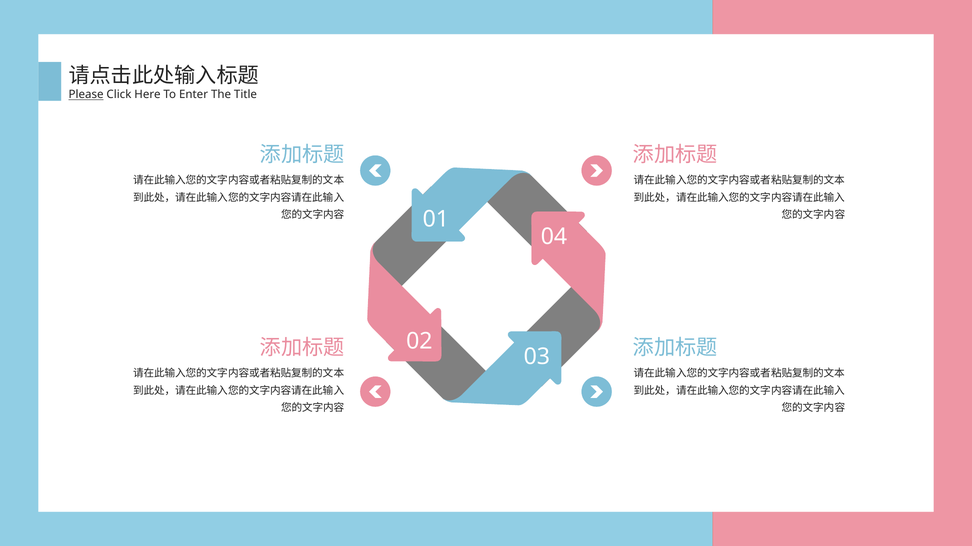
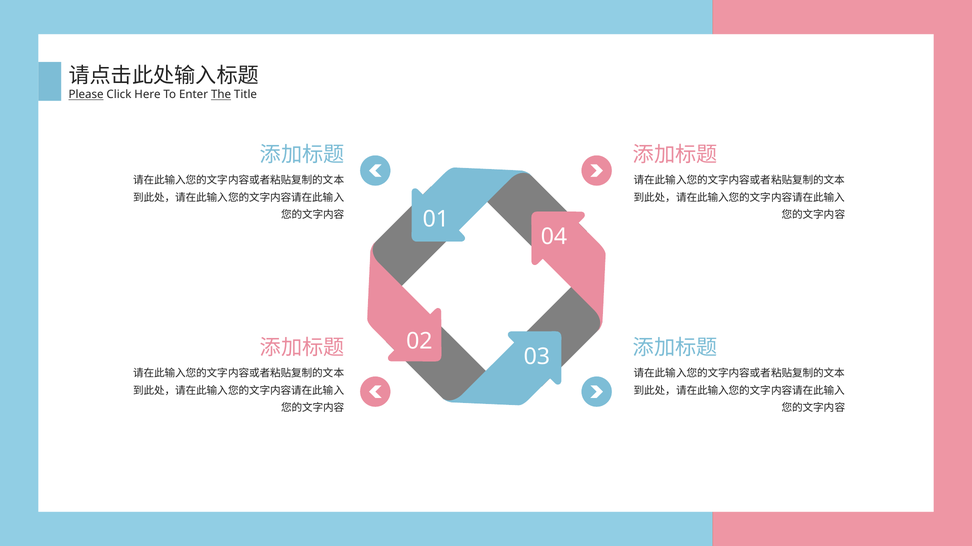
The underline: none -> present
